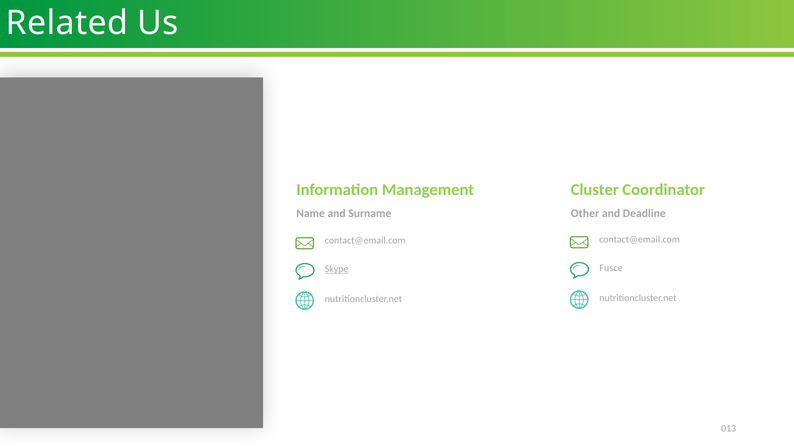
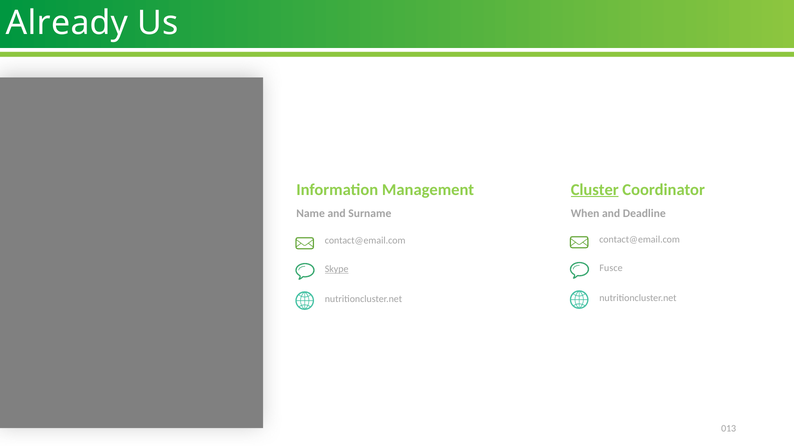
Related: Related -> Already
Cluster underline: none -> present
Other: Other -> When
